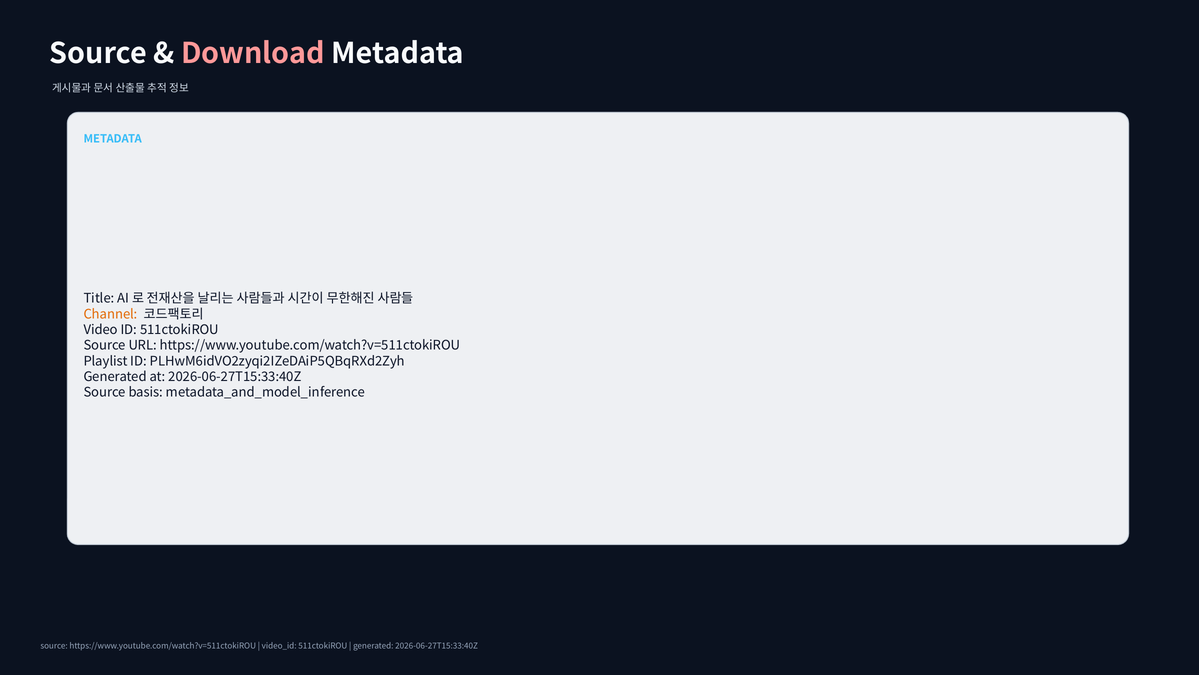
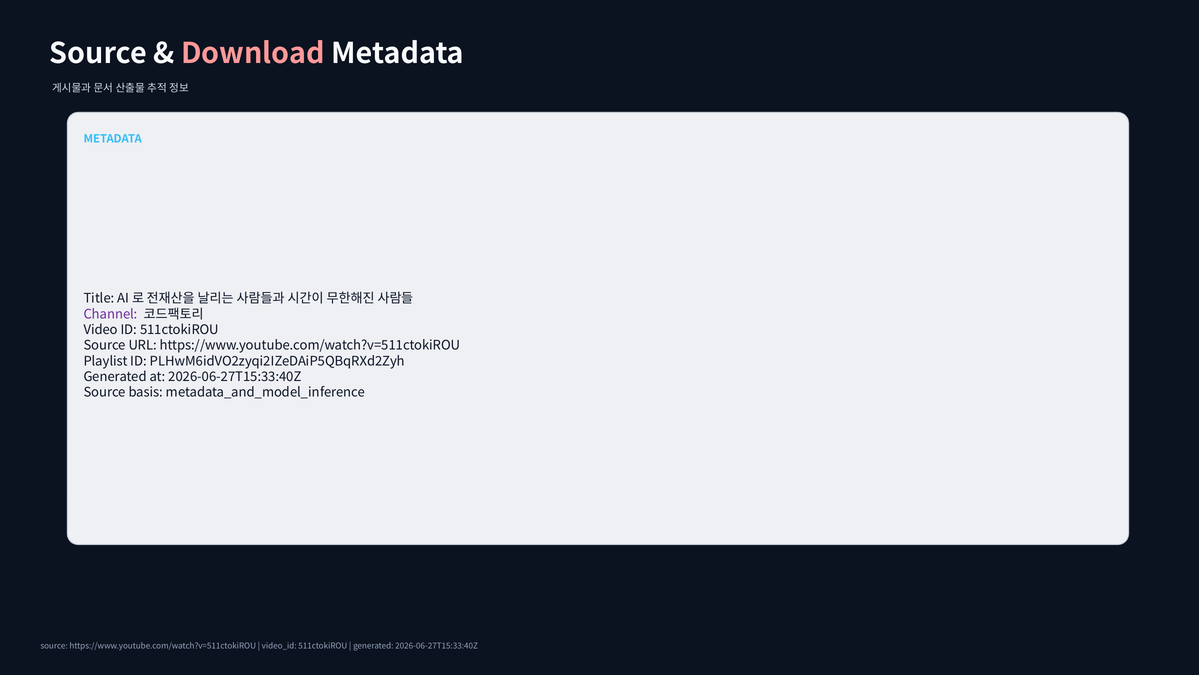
Channel colour: orange -> purple
